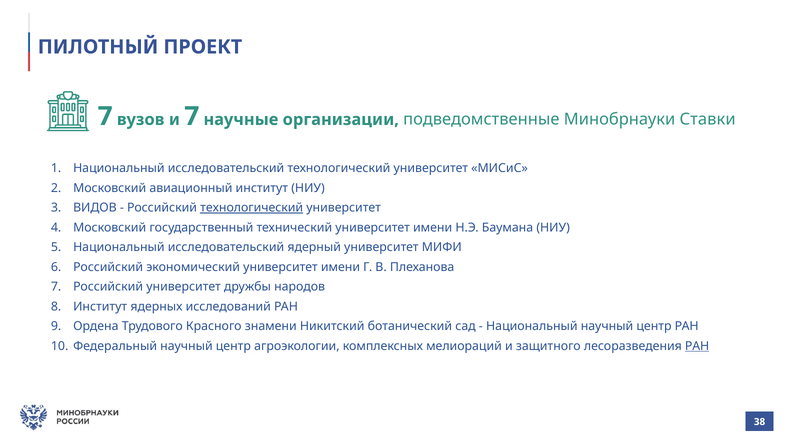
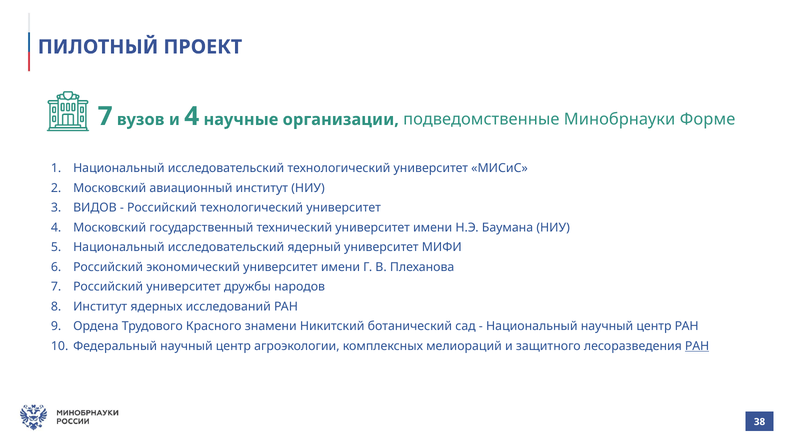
и 7: 7 -> 4
Ставки: Ставки -> Форме
технологический at (252, 208) underline: present -> none
